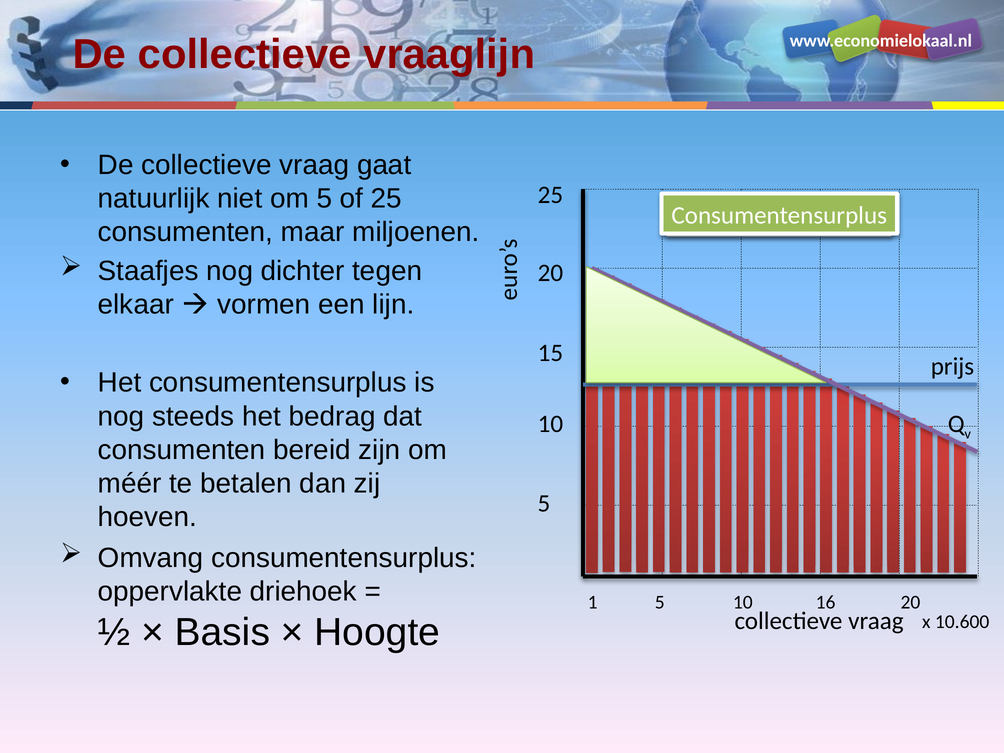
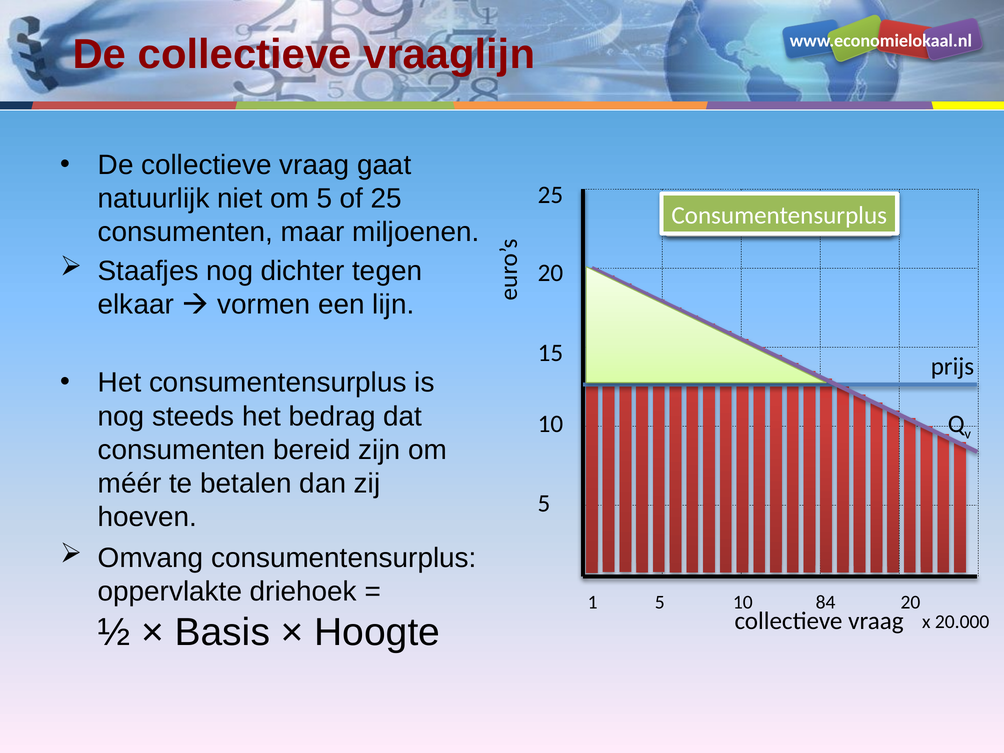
16: 16 -> 84
10.600: 10.600 -> 20.000
